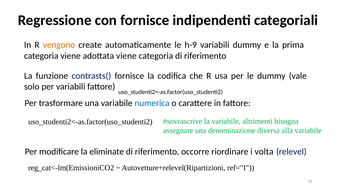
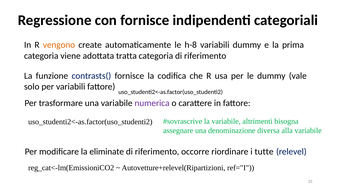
h-9: h-9 -> h-8
adottata viene: viene -> tratta
numerica colour: blue -> purple
volta: volta -> tutte
